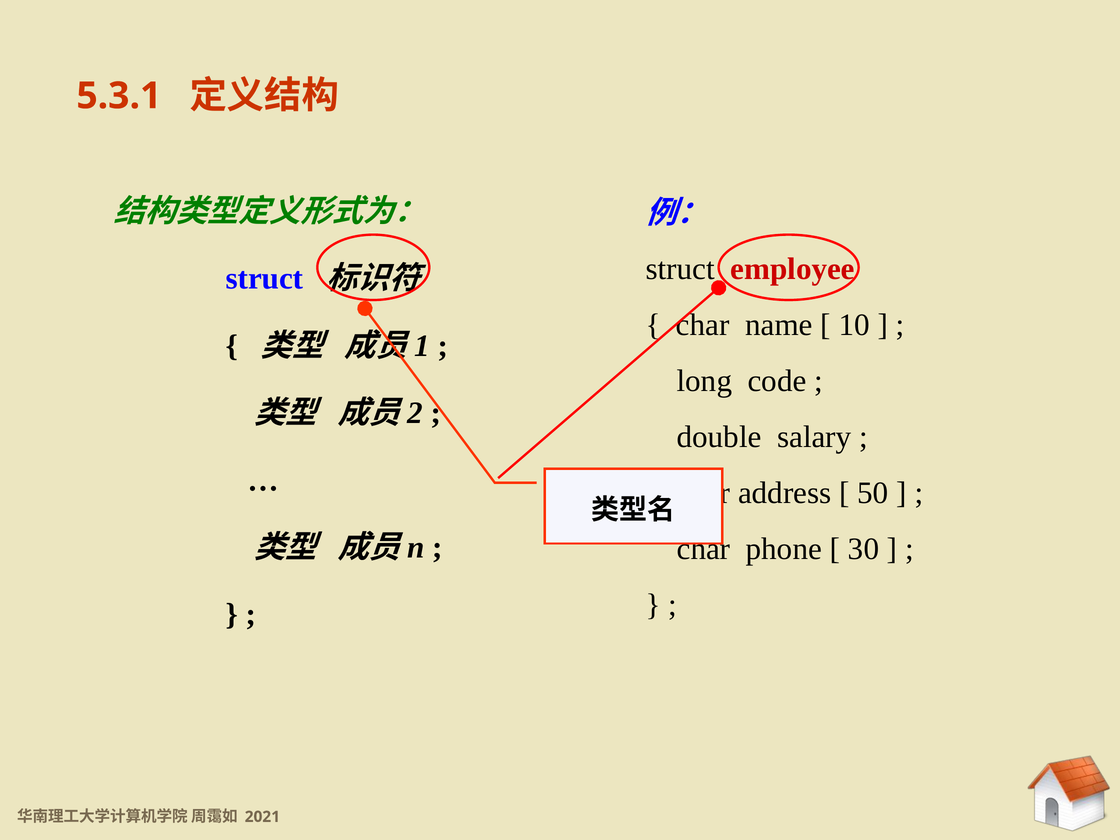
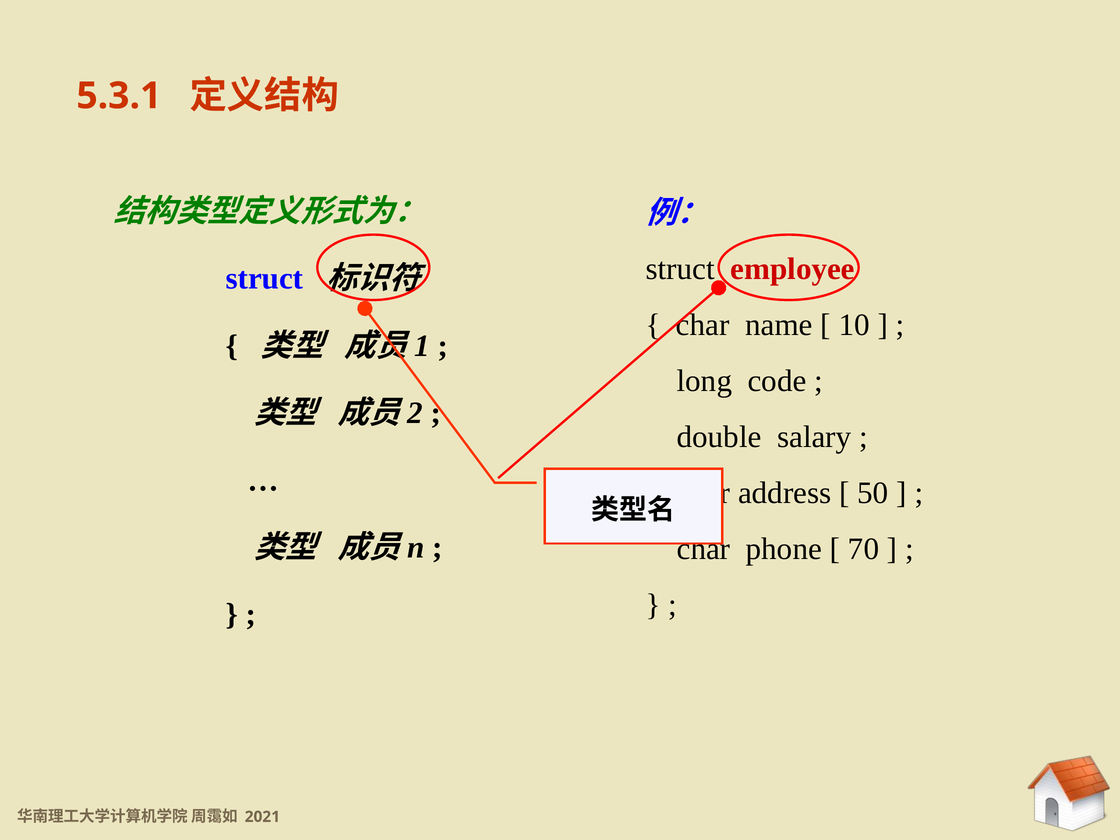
30: 30 -> 70
